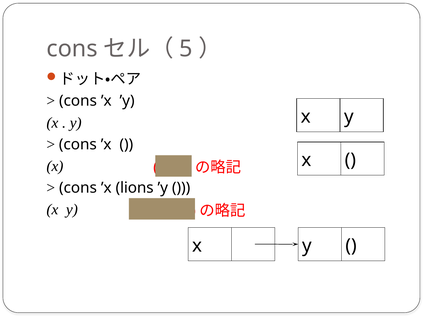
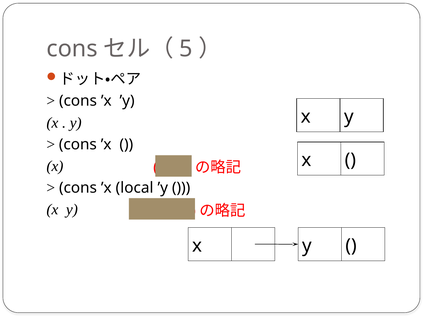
lions: lions -> local
